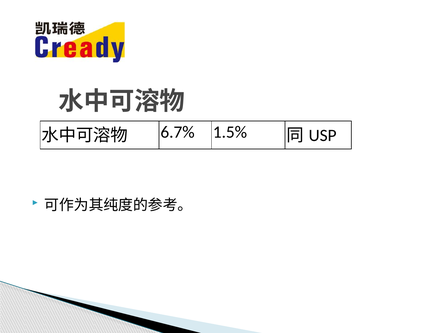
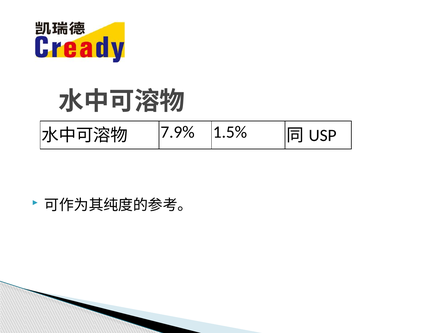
6.7%: 6.7% -> 7.9%
